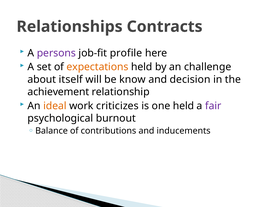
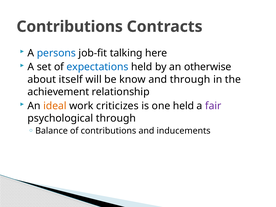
Relationships at (70, 27): Relationships -> Contributions
persons colour: purple -> blue
profile: profile -> talking
expectations colour: orange -> blue
challenge: challenge -> otherwise
and decision: decision -> through
psychological burnout: burnout -> through
